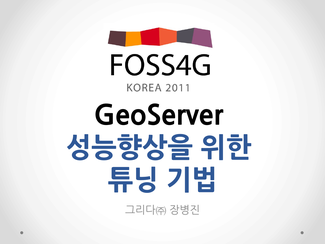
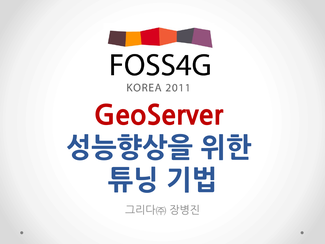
GeoServer colour: black -> red
